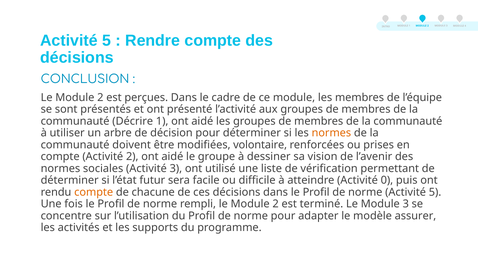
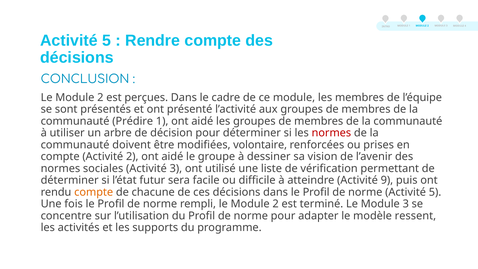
Décrire: Décrire -> Prédire
normes at (331, 133) colour: orange -> red
0: 0 -> 9
assurer: assurer -> ressent
